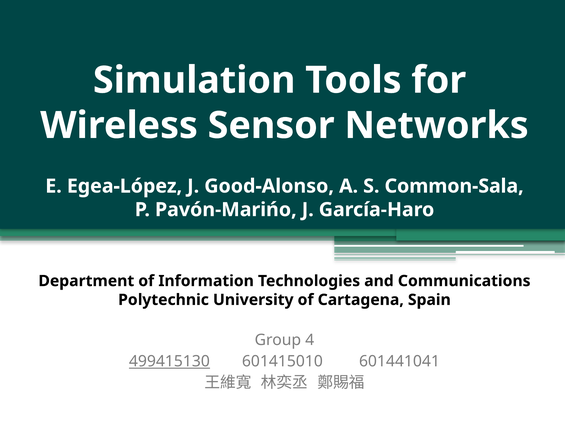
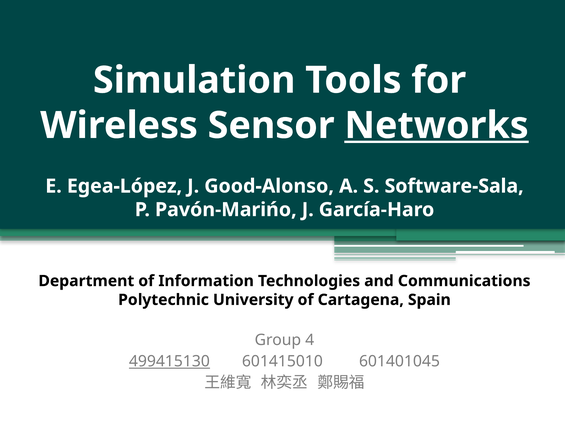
Networks underline: none -> present
Common-Sala: Common-Sala -> Software-Sala
601441041: 601441041 -> 601401045
